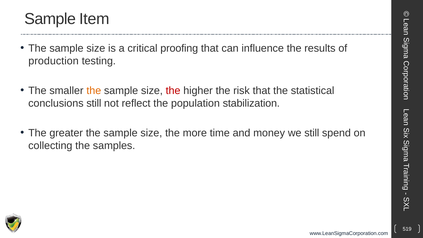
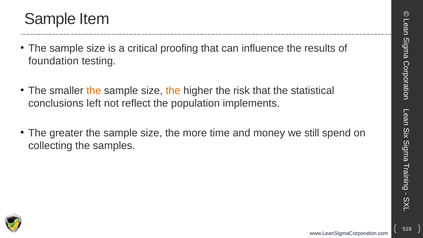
production: production -> foundation
the at (173, 91) colour: red -> orange
conclusions still: still -> left
stabilization: stabilization -> implements
